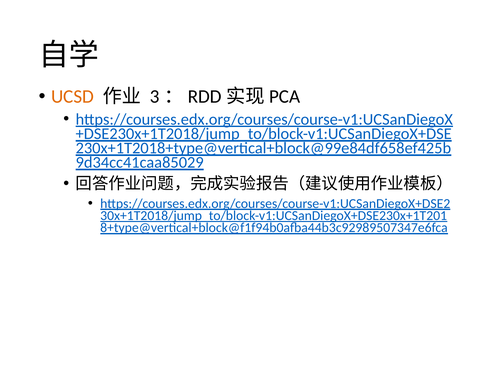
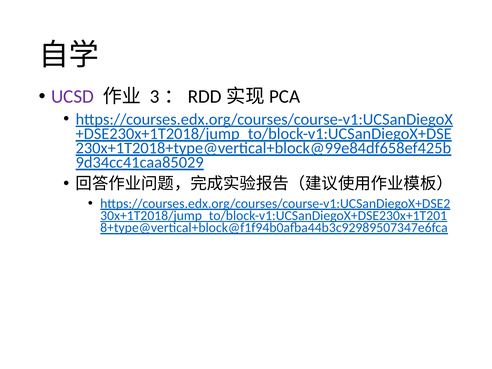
UCSD colour: orange -> purple
